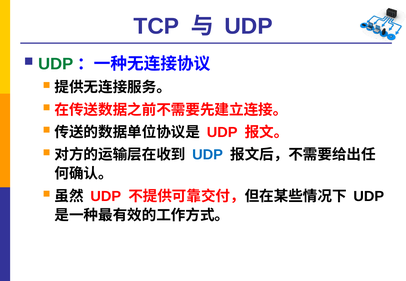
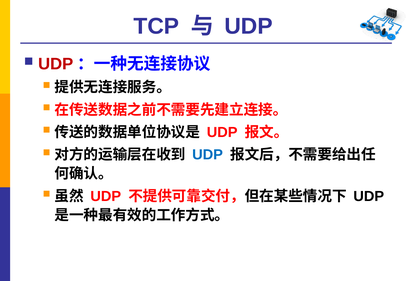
UDP at (56, 64) colour: green -> red
